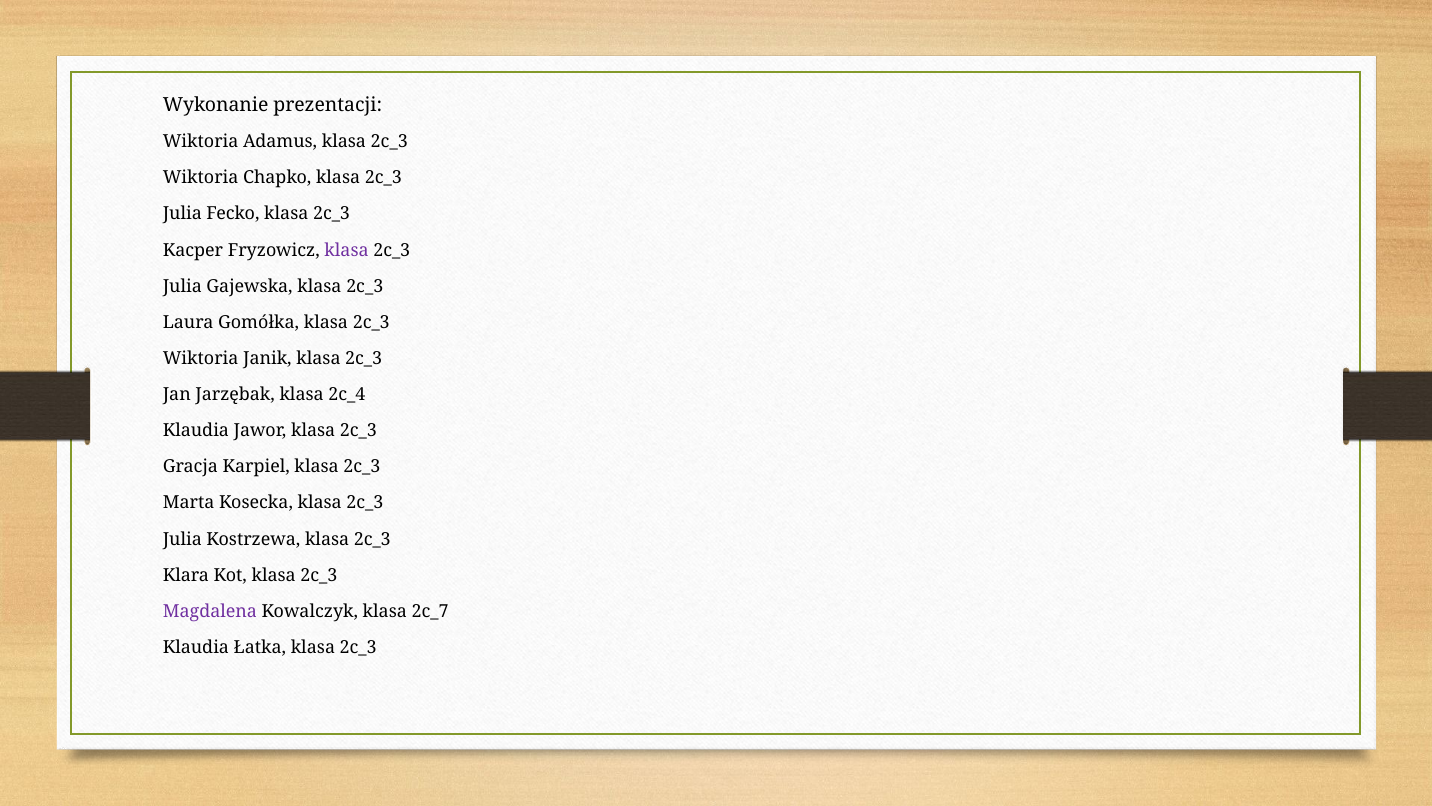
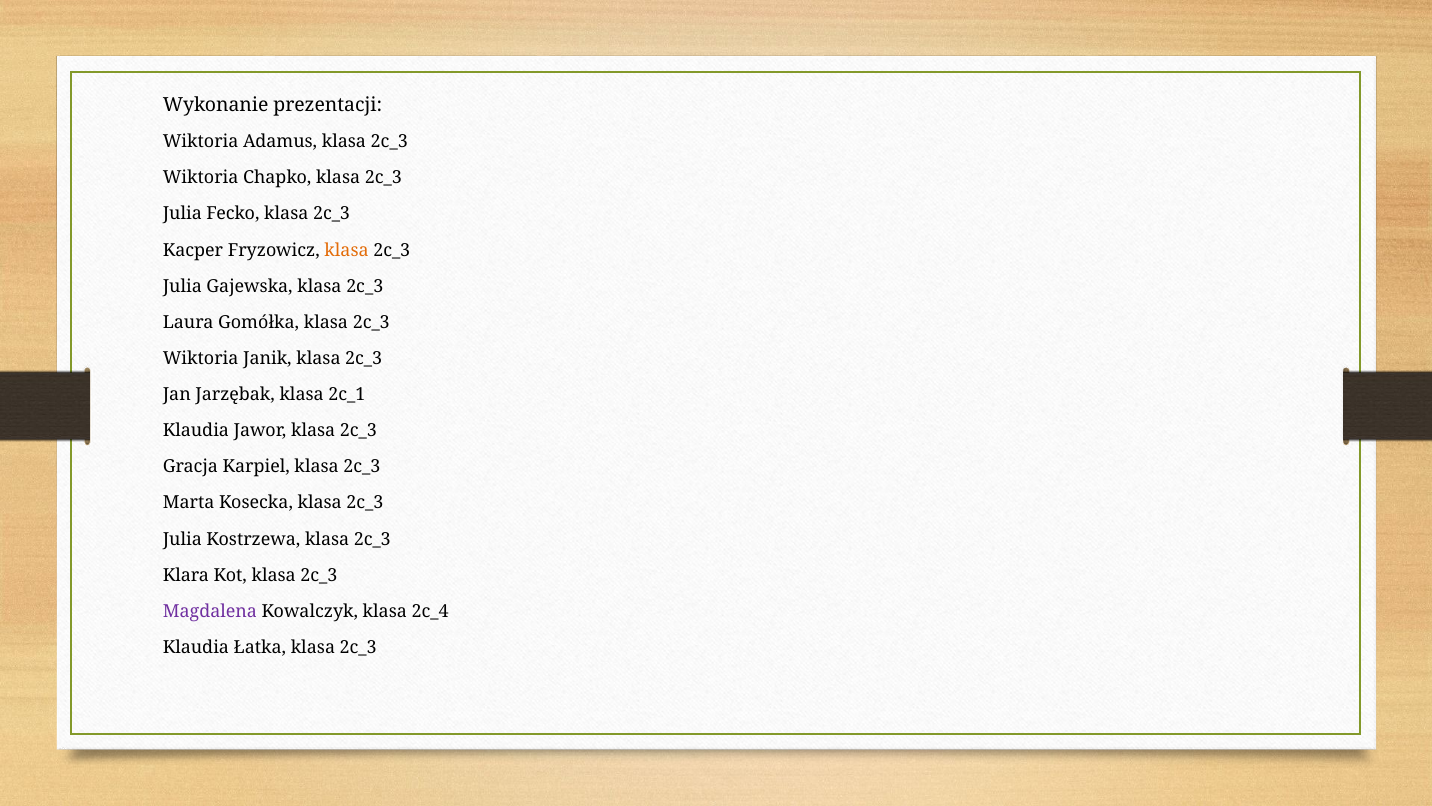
klasa at (347, 250) colour: purple -> orange
2c_4: 2c_4 -> 2c_1
2c_7: 2c_7 -> 2c_4
